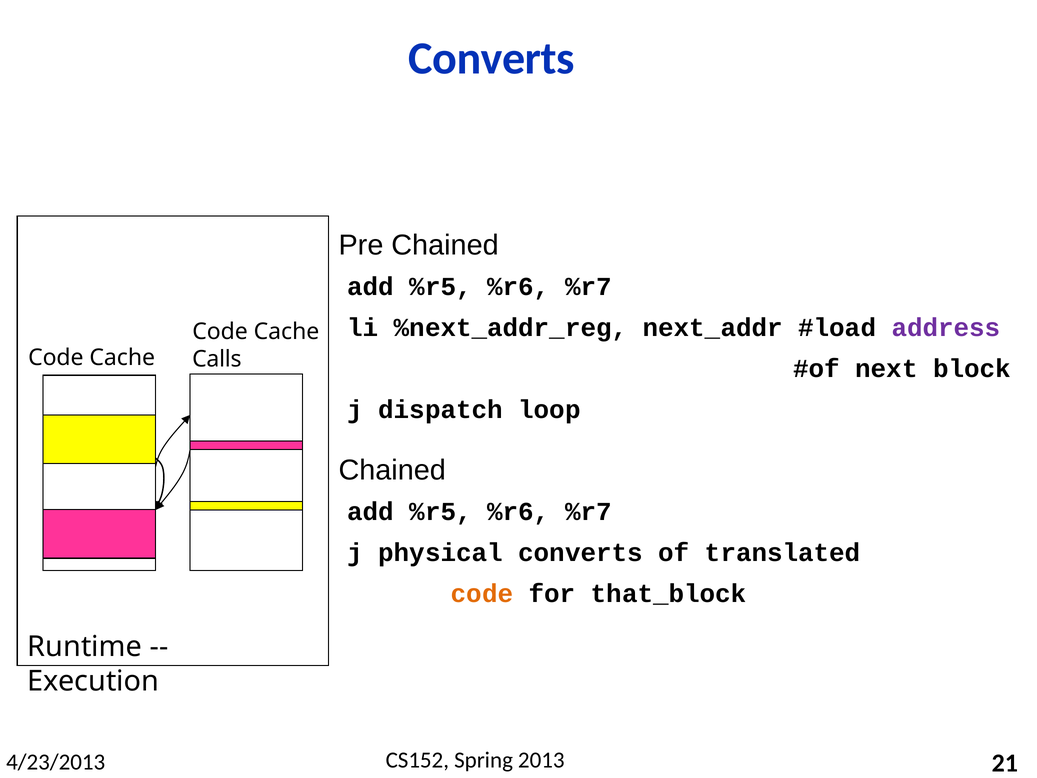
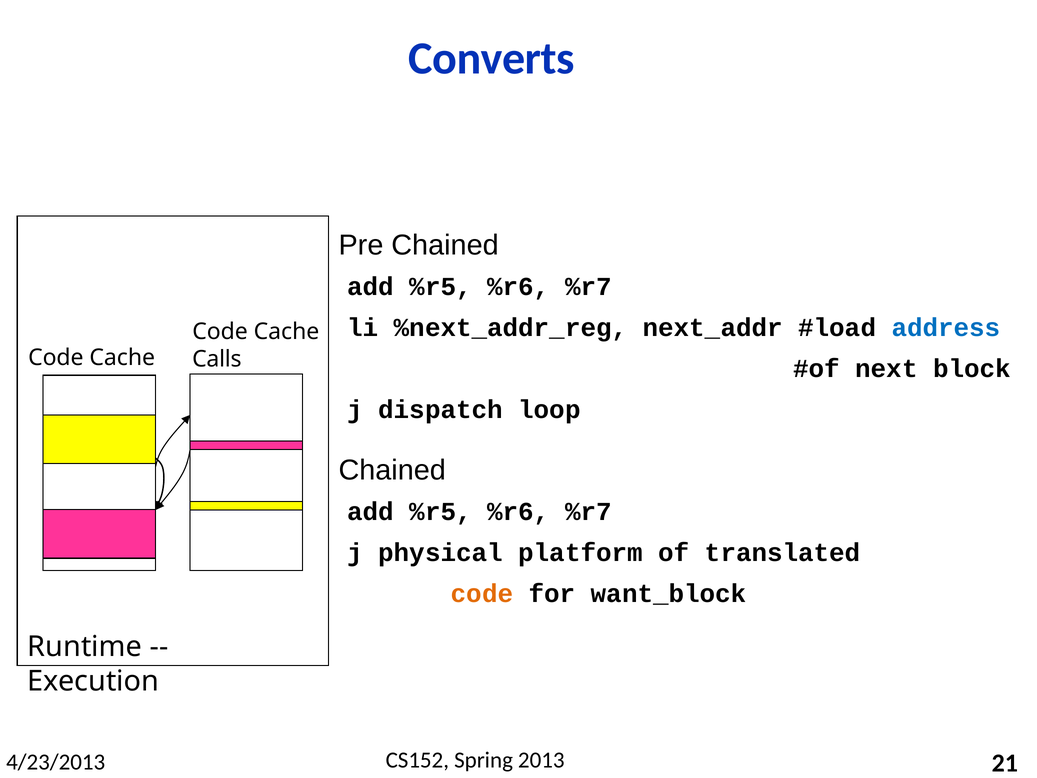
address colour: purple -> blue
physical converts: converts -> platform
that_block: that_block -> want_block
